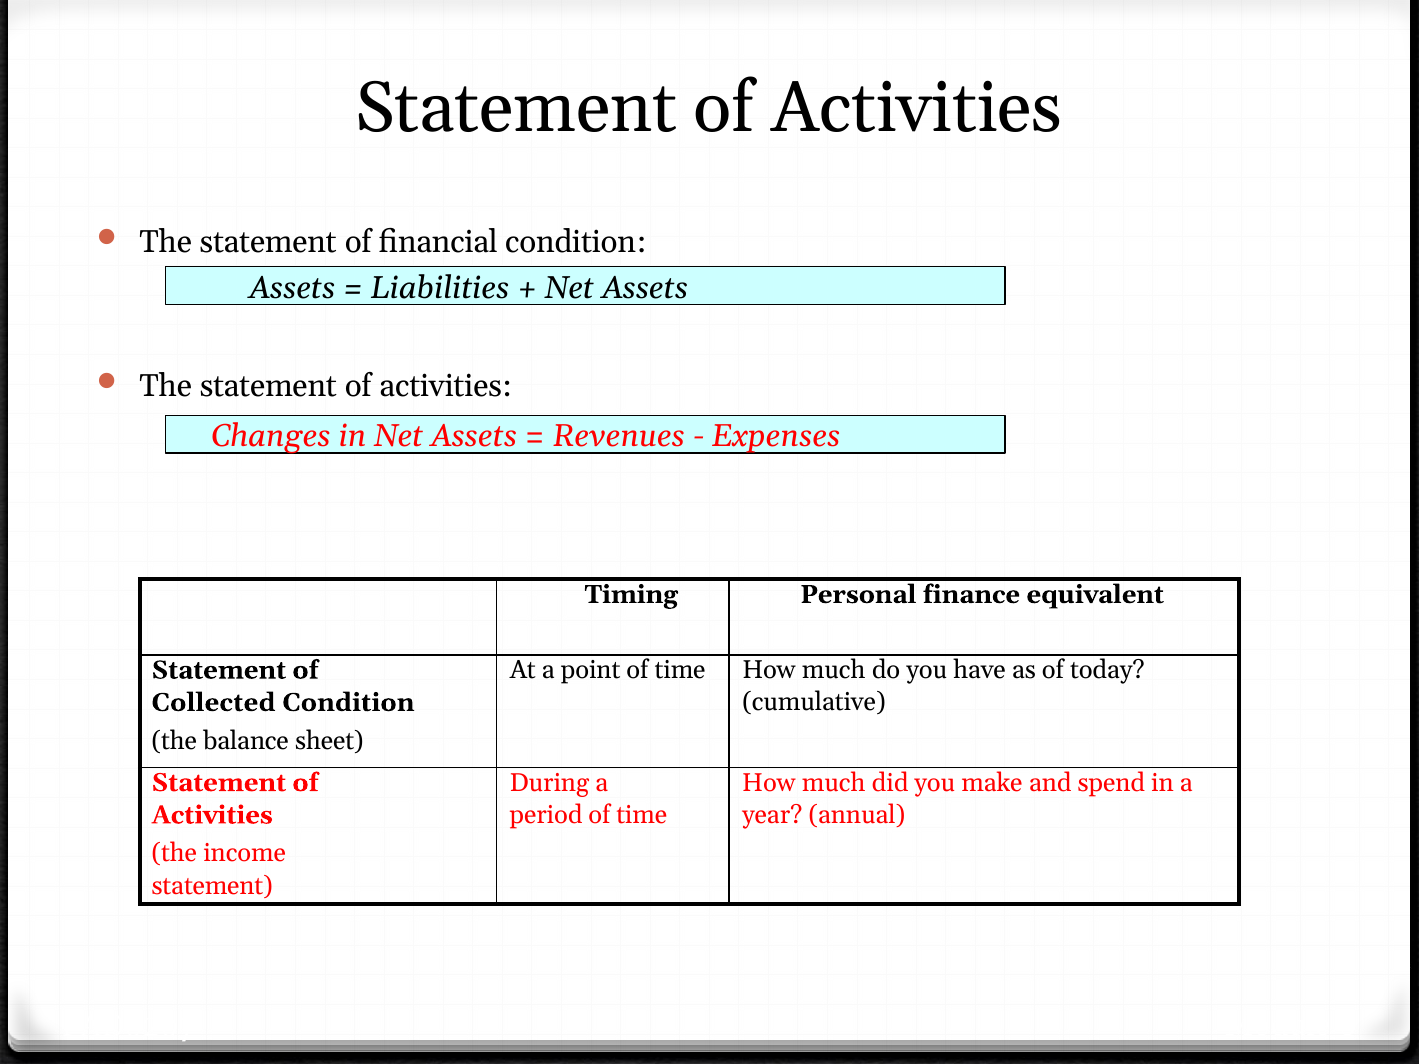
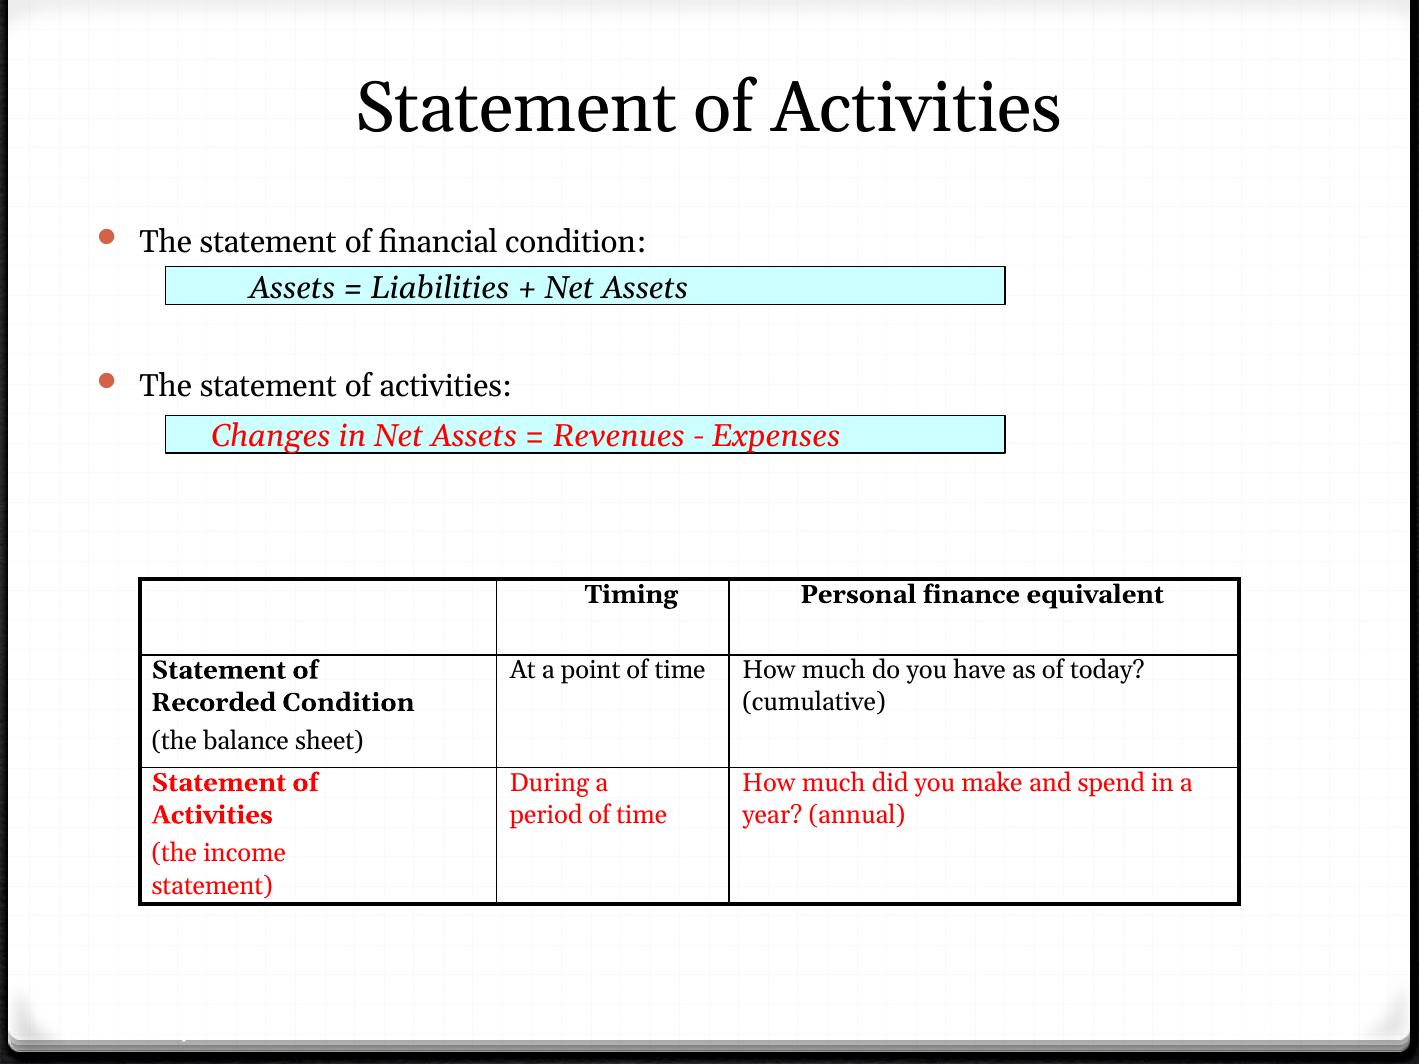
Collected: Collected -> Recorded
